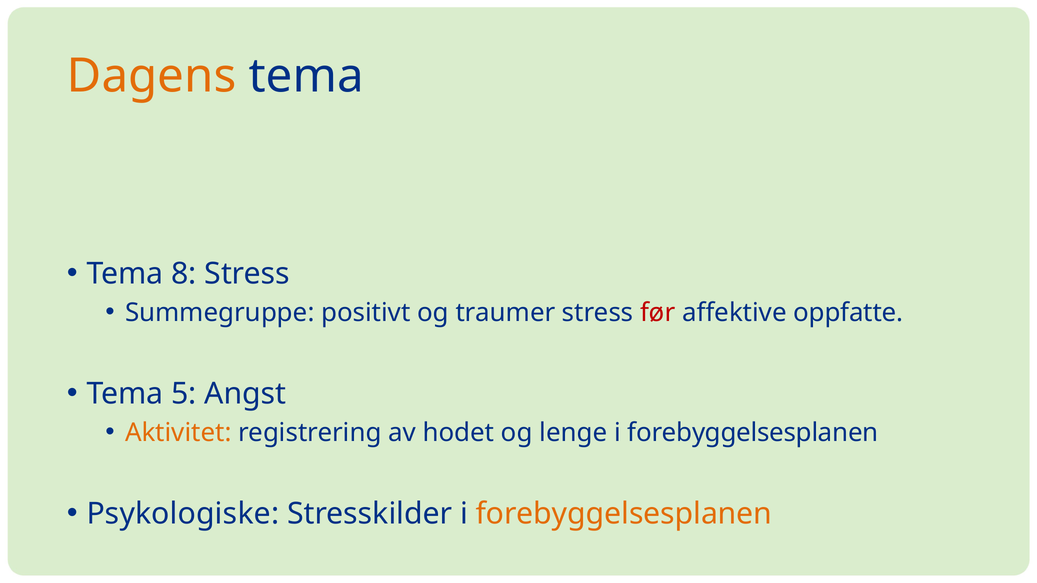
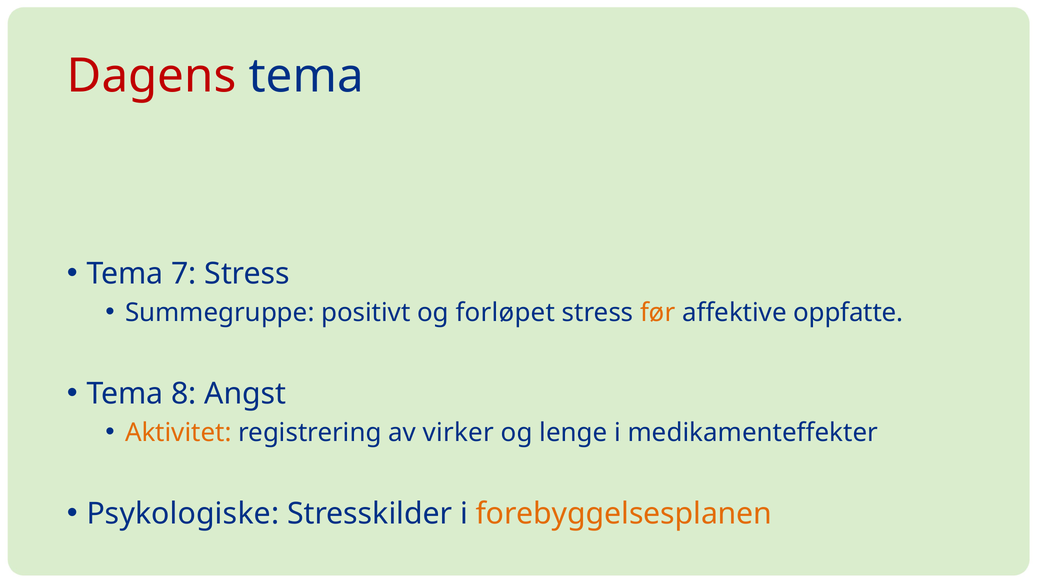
Dagens colour: orange -> red
8: 8 -> 7
traumer: traumer -> forløpet
før colour: red -> orange
5: 5 -> 8
hodet: hodet -> virker
forebyggelsesplanen at (753, 433): forebyggelsesplanen -> medikamenteffekter
